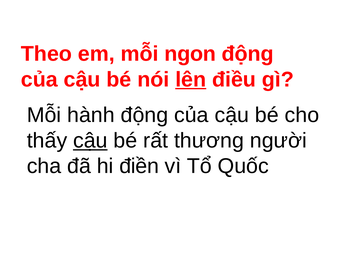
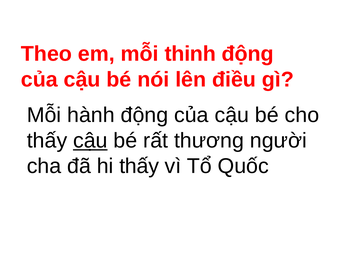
ngon: ngon -> thinh
lên underline: present -> none
hi điền: điền -> thấy
